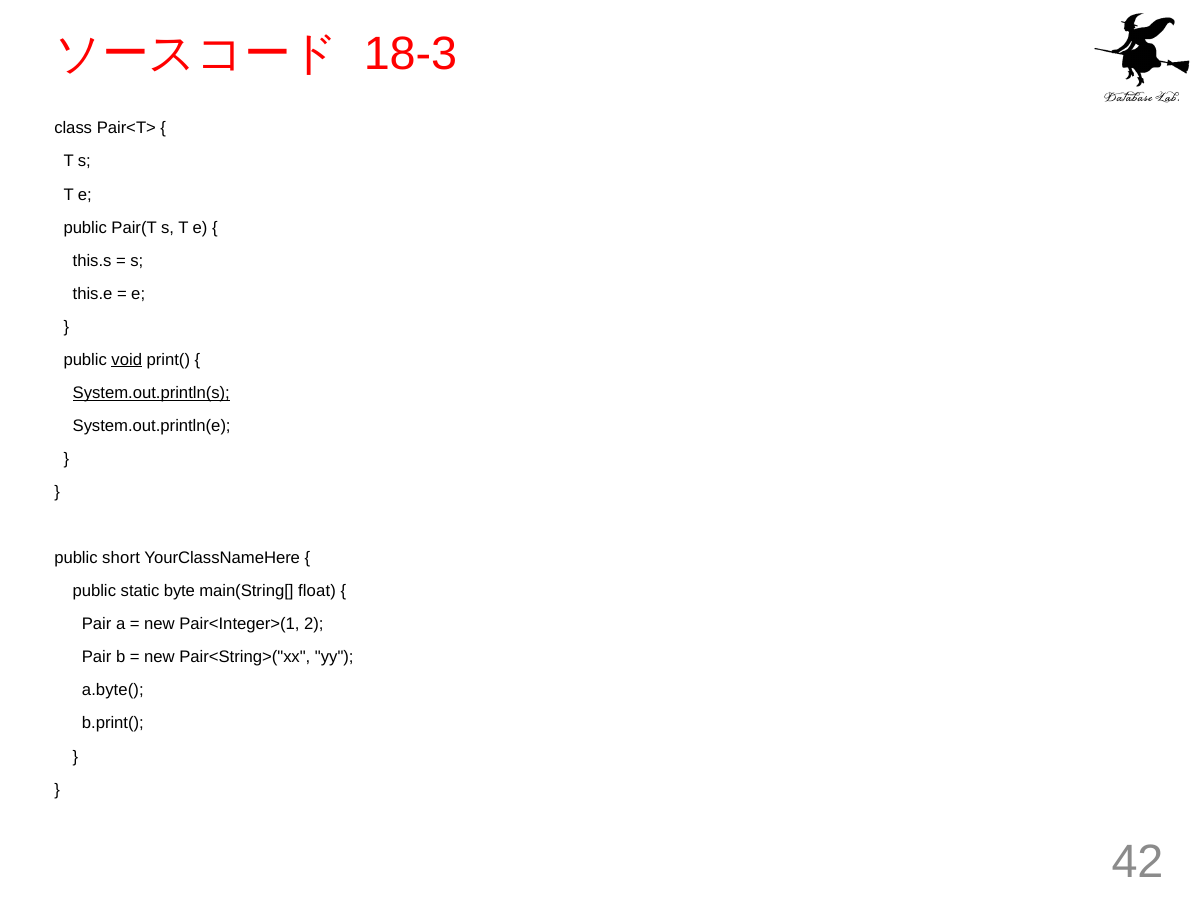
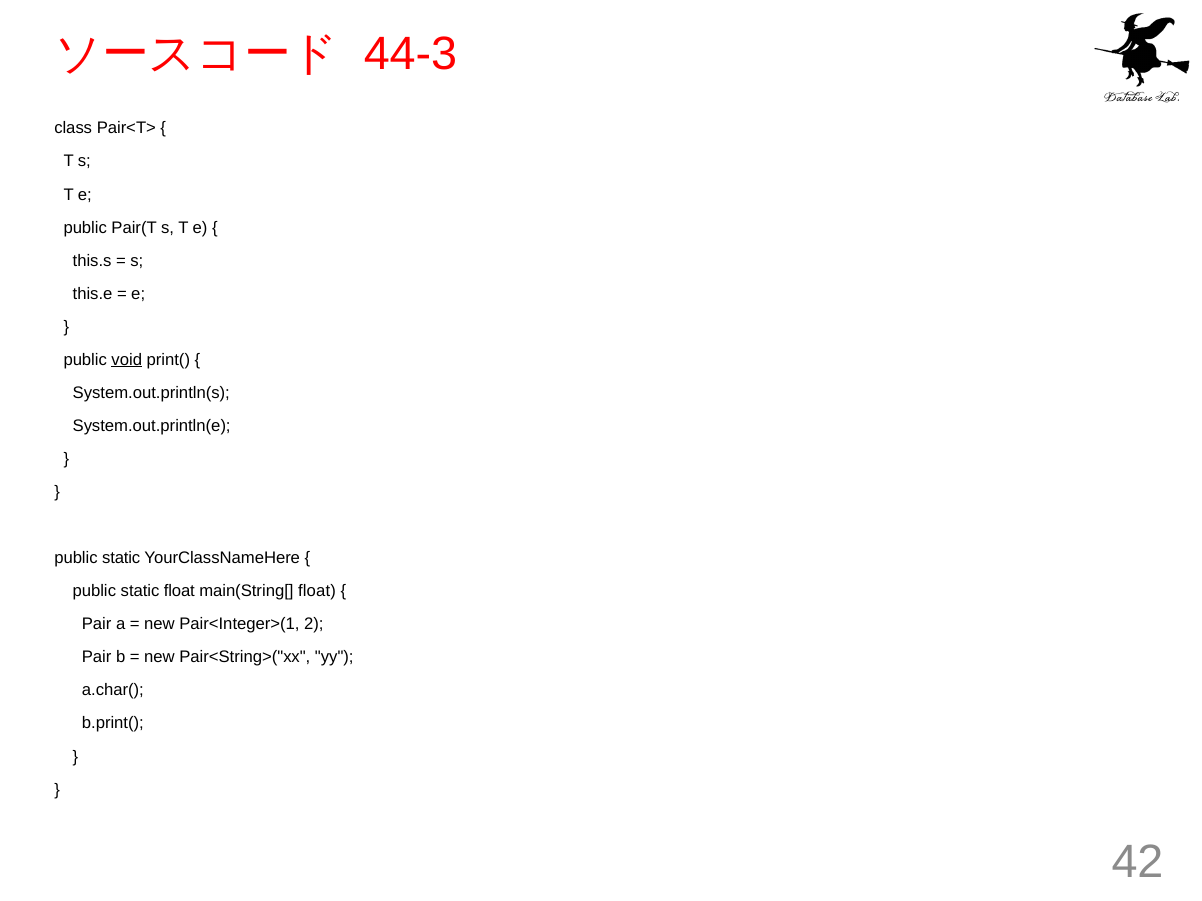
18-3: 18-3 -> 44-3
System.out.println(s underline: present -> none
short at (121, 558): short -> static
static byte: byte -> float
a.byte(: a.byte( -> a.char(
